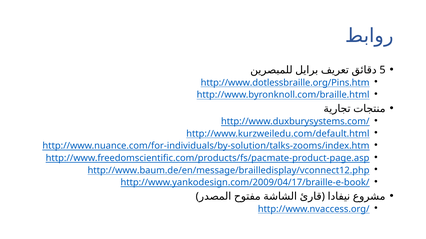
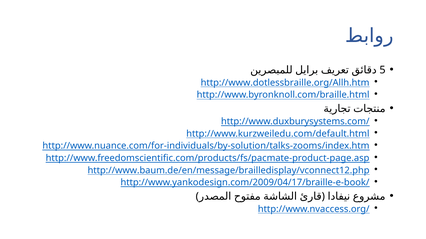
http://www.dotlessbraille.org/Pins.htm: http://www.dotlessbraille.org/Pins.htm -> http://www.dotlessbraille.org/Allh.htm
